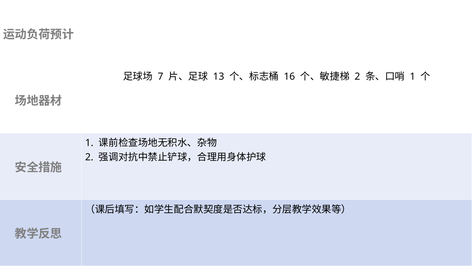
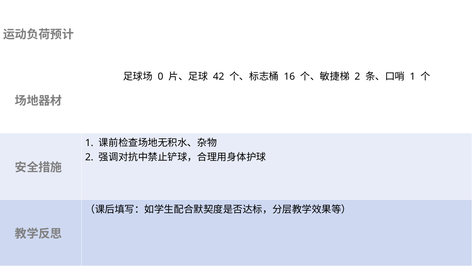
7: 7 -> 0
13: 13 -> 42
